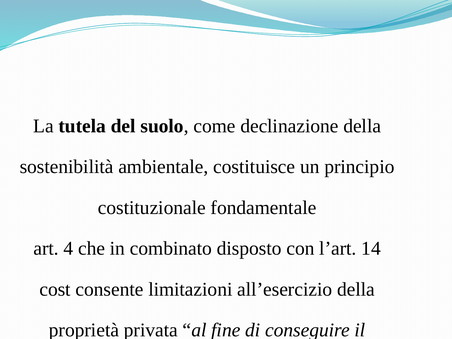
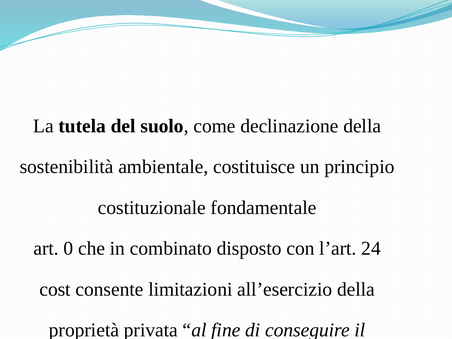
4: 4 -> 0
14: 14 -> 24
